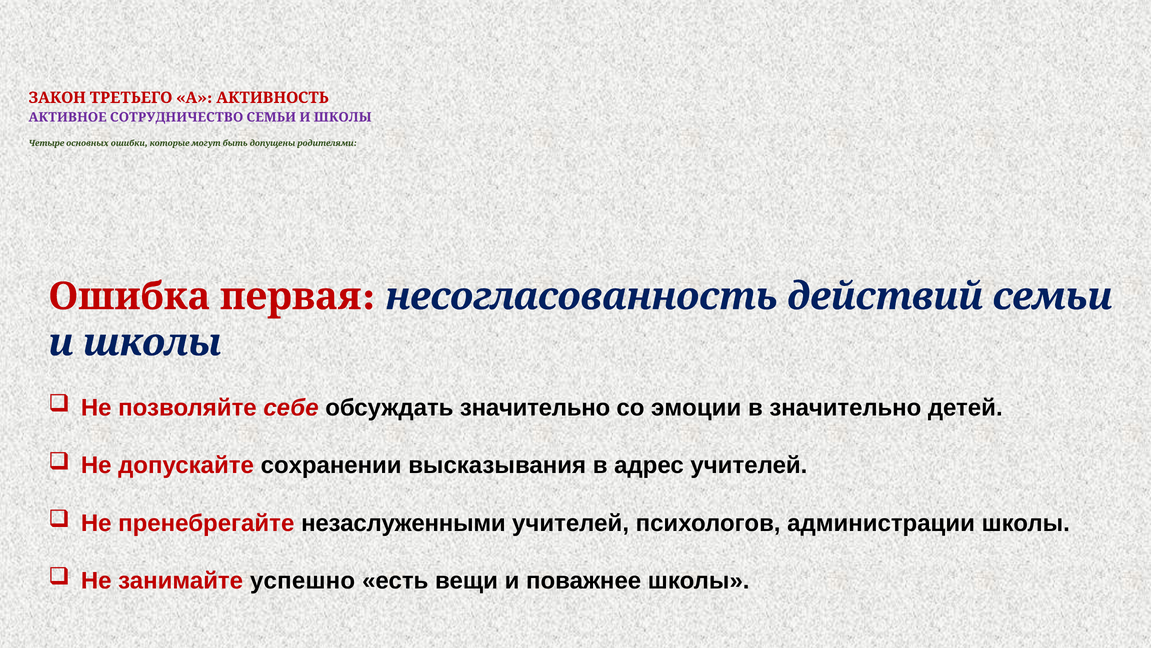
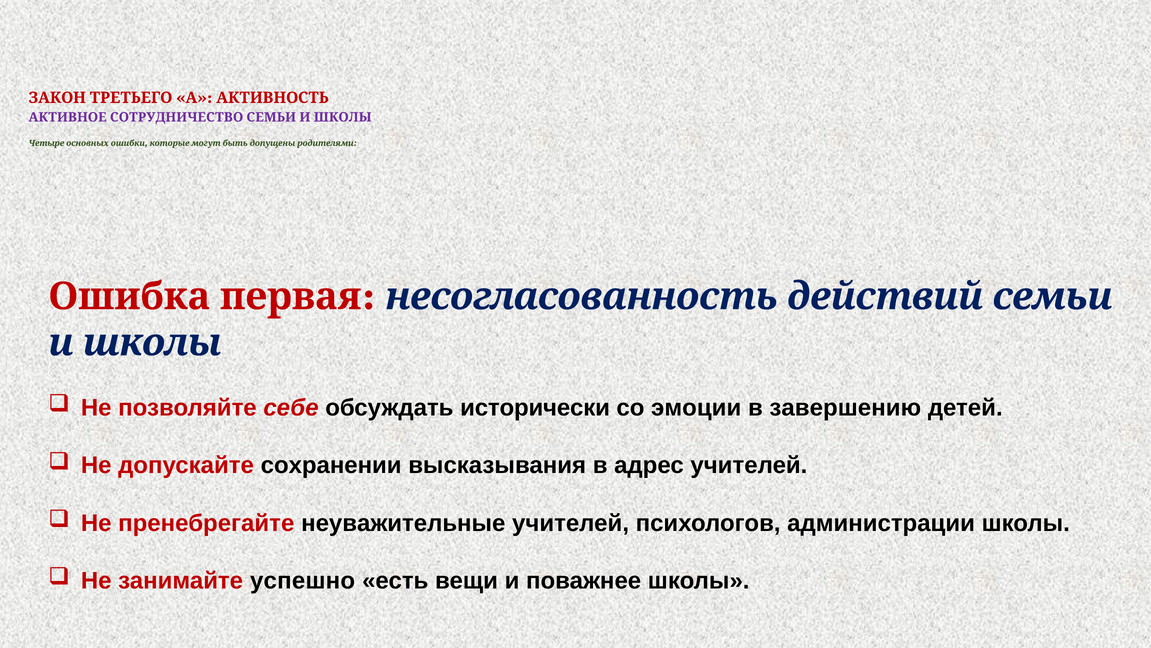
обсуждать значительно: значительно -> исторически
в значительно: значительно -> завершению
незаслуженными: незаслуженными -> неуважительные
